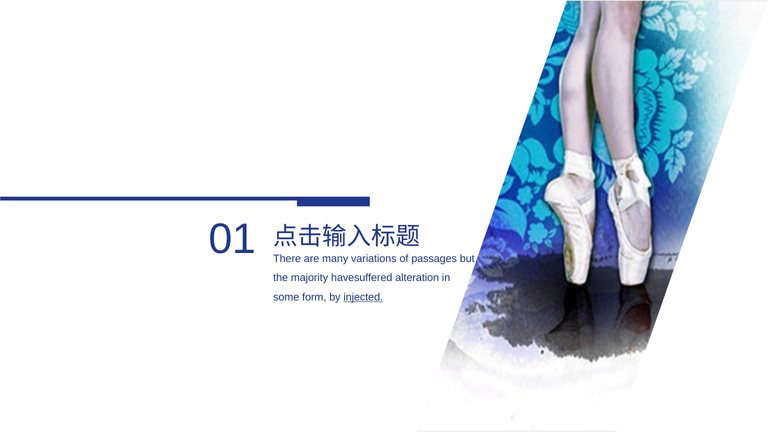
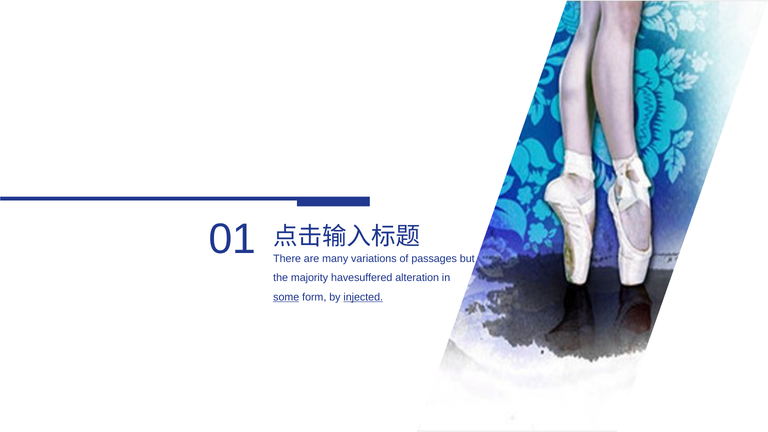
some underline: none -> present
